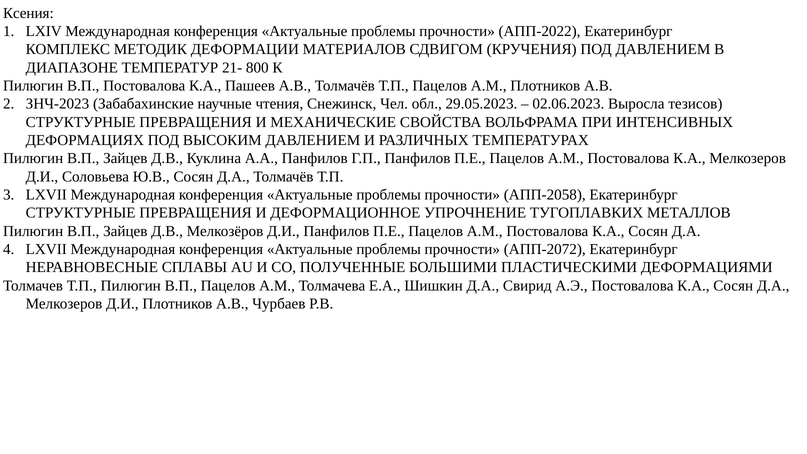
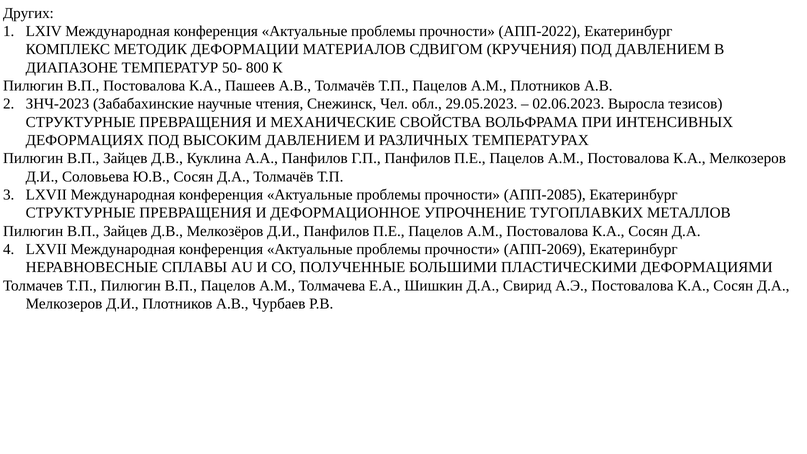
Ксения: Ксения -> Других
21-: 21- -> 50-
АПП-2058: АПП-2058 -> АПП-2085
АПП-2072: АПП-2072 -> АПП-2069
